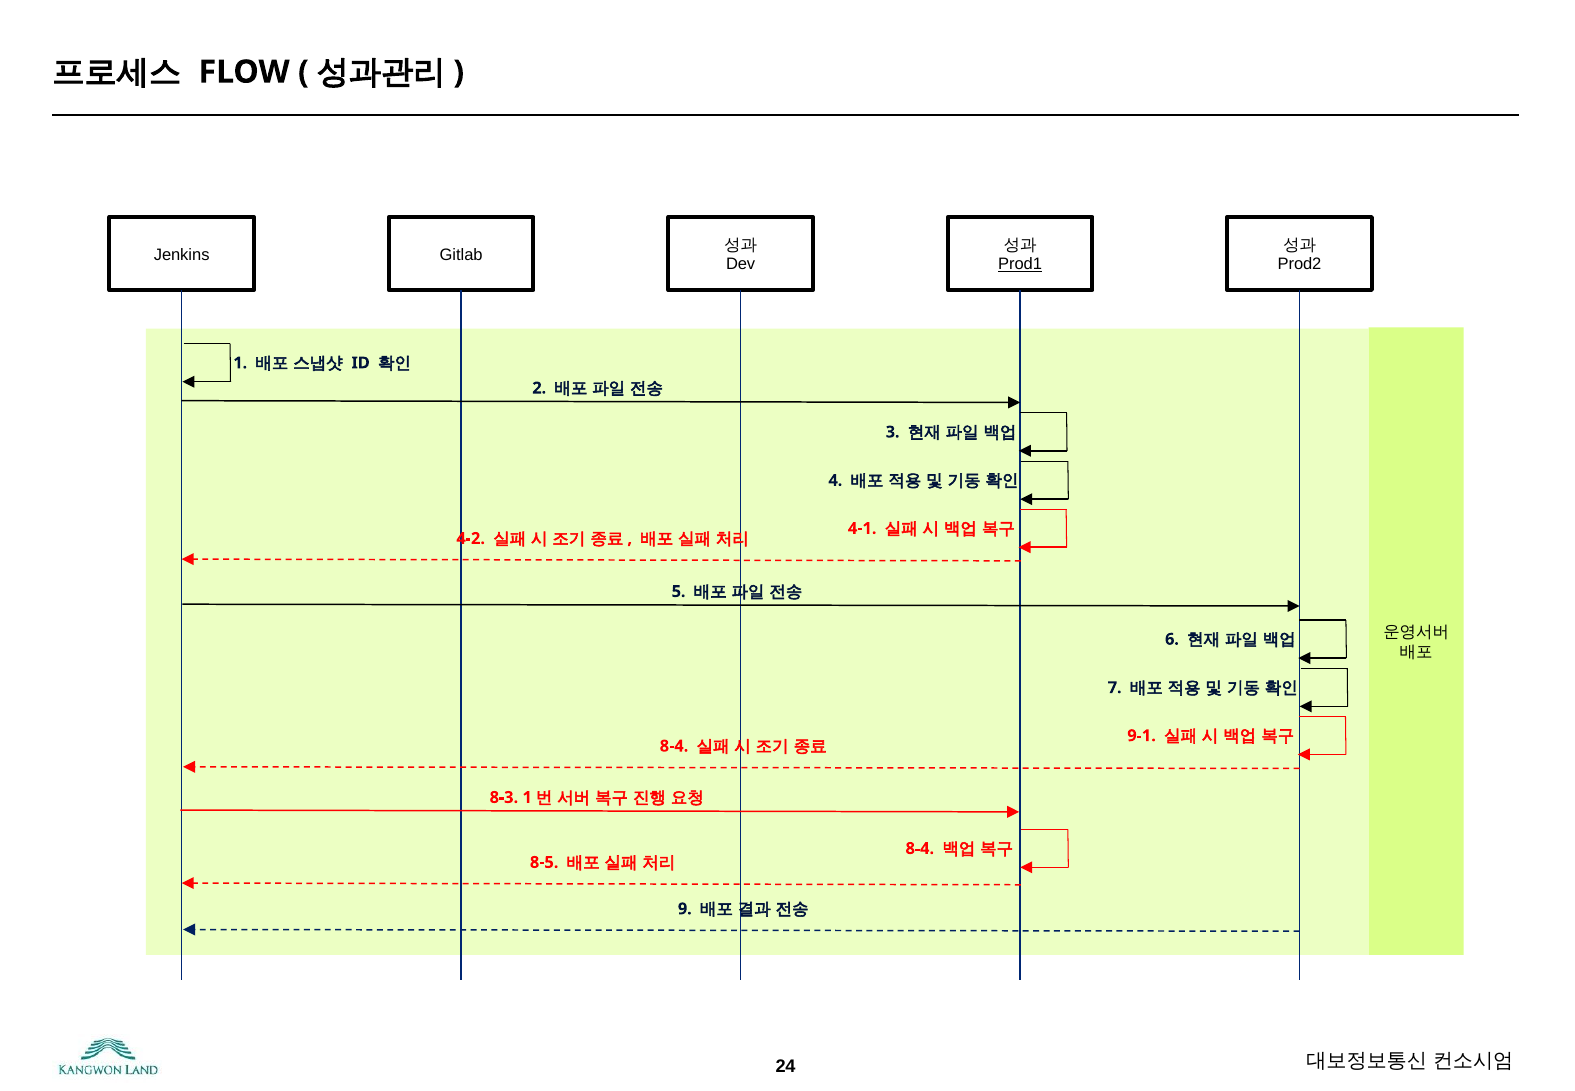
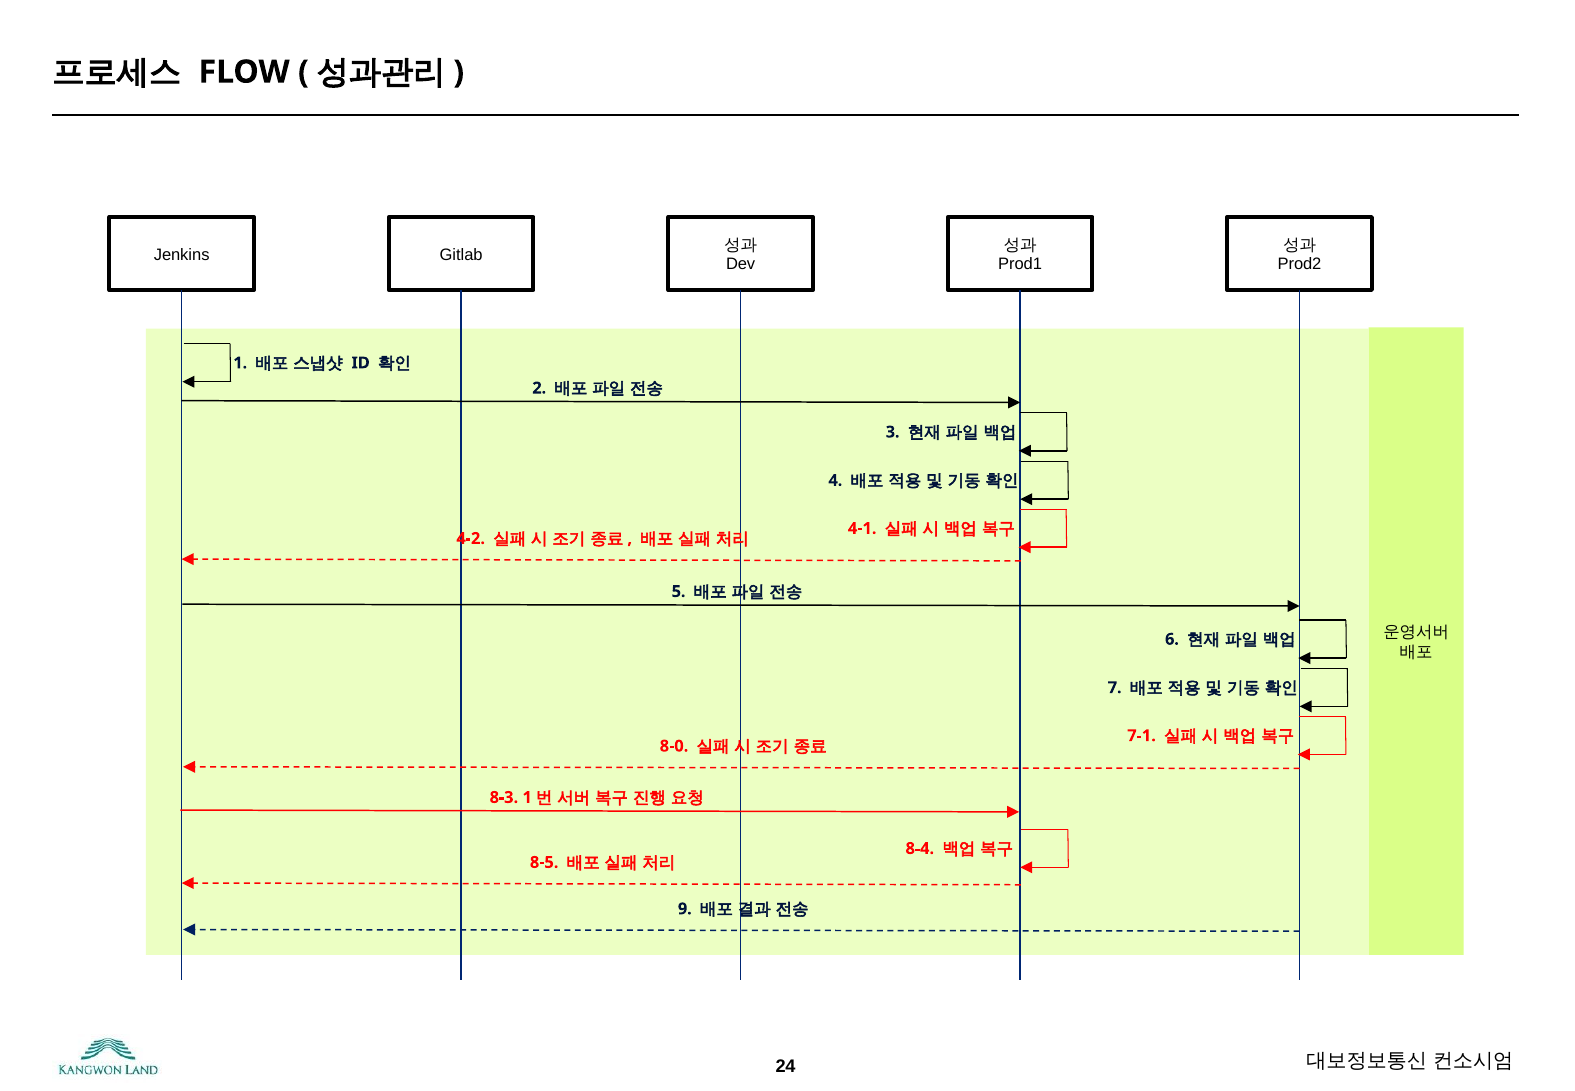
Prod1 underline: present -> none
9-1: 9-1 -> 7-1
8-4 at (674, 746): 8-4 -> 8-0
